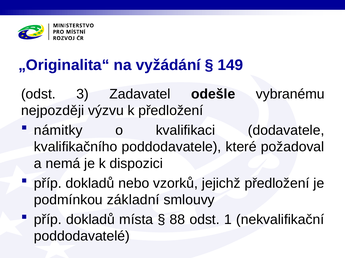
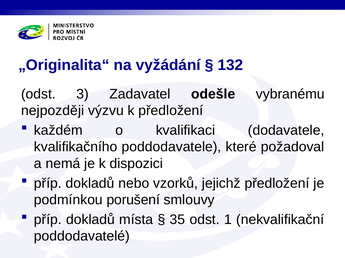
149: 149 -> 132
námitky: námitky -> každém
základní: základní -> porušení
88: 88 -> 35
